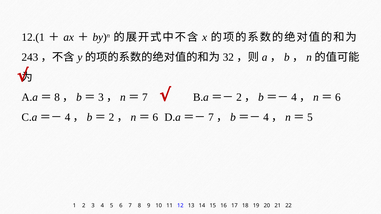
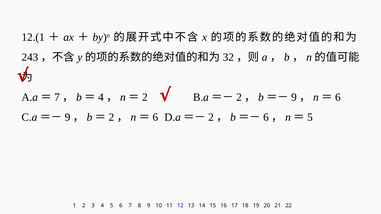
8 at (57, 97): 8 -> 7
3 at (101, 97): 3 -> 4
7 at (145, 97): 7 -> 2
4 at (294, 97): 4 -> 9
4 at (68, 117): 4 -> 9
7 at (211, 117): 7 -> 2
4 at (266, 117): 4 -> 6
